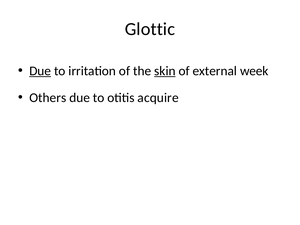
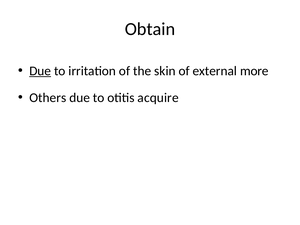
Glottic: Glottic -> Obtain
skin underline: present -> none
week: week -> more
